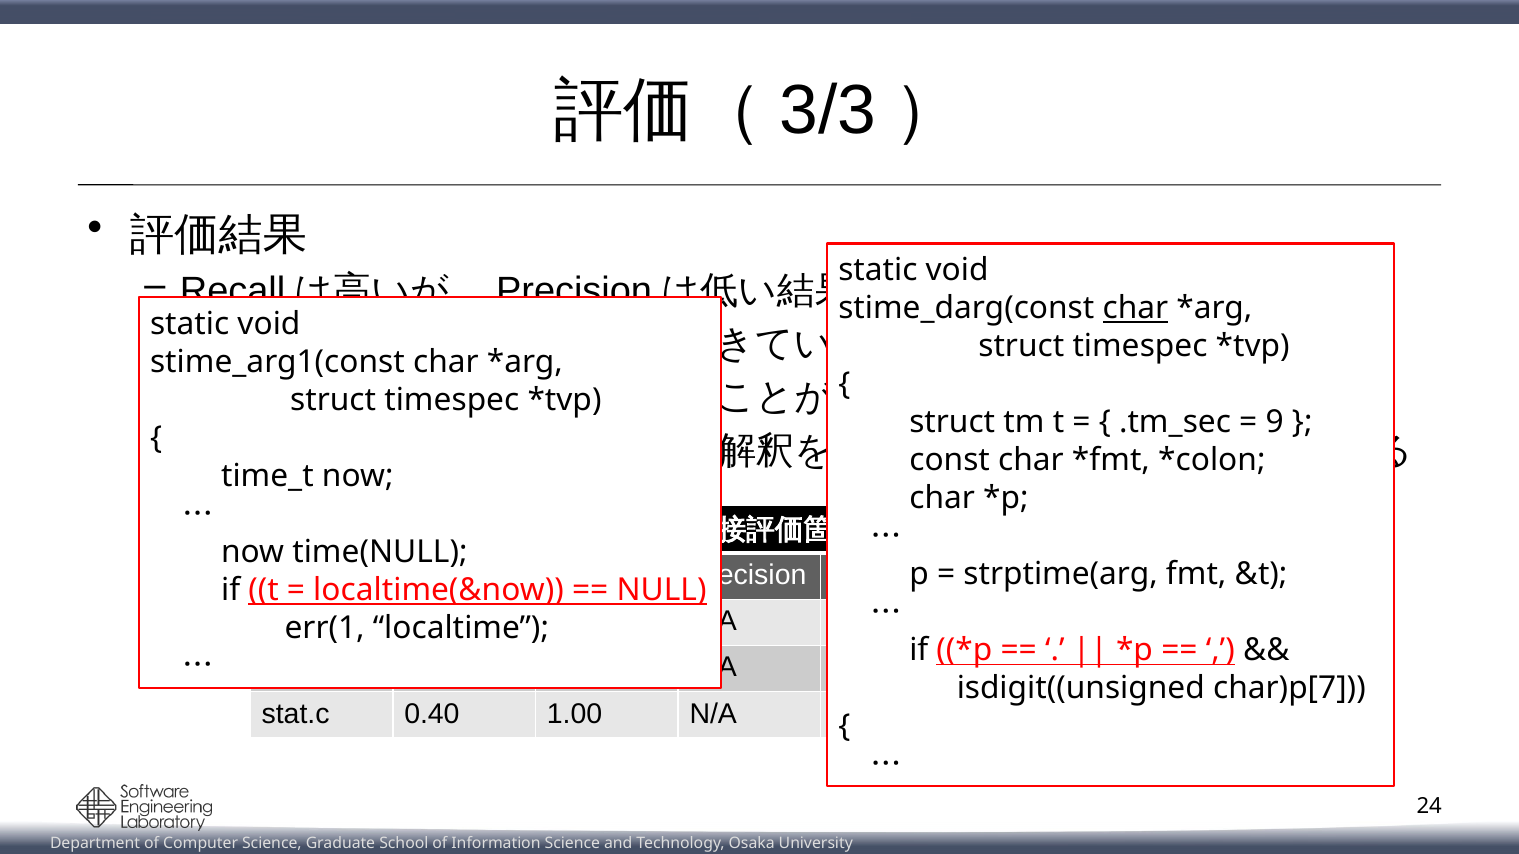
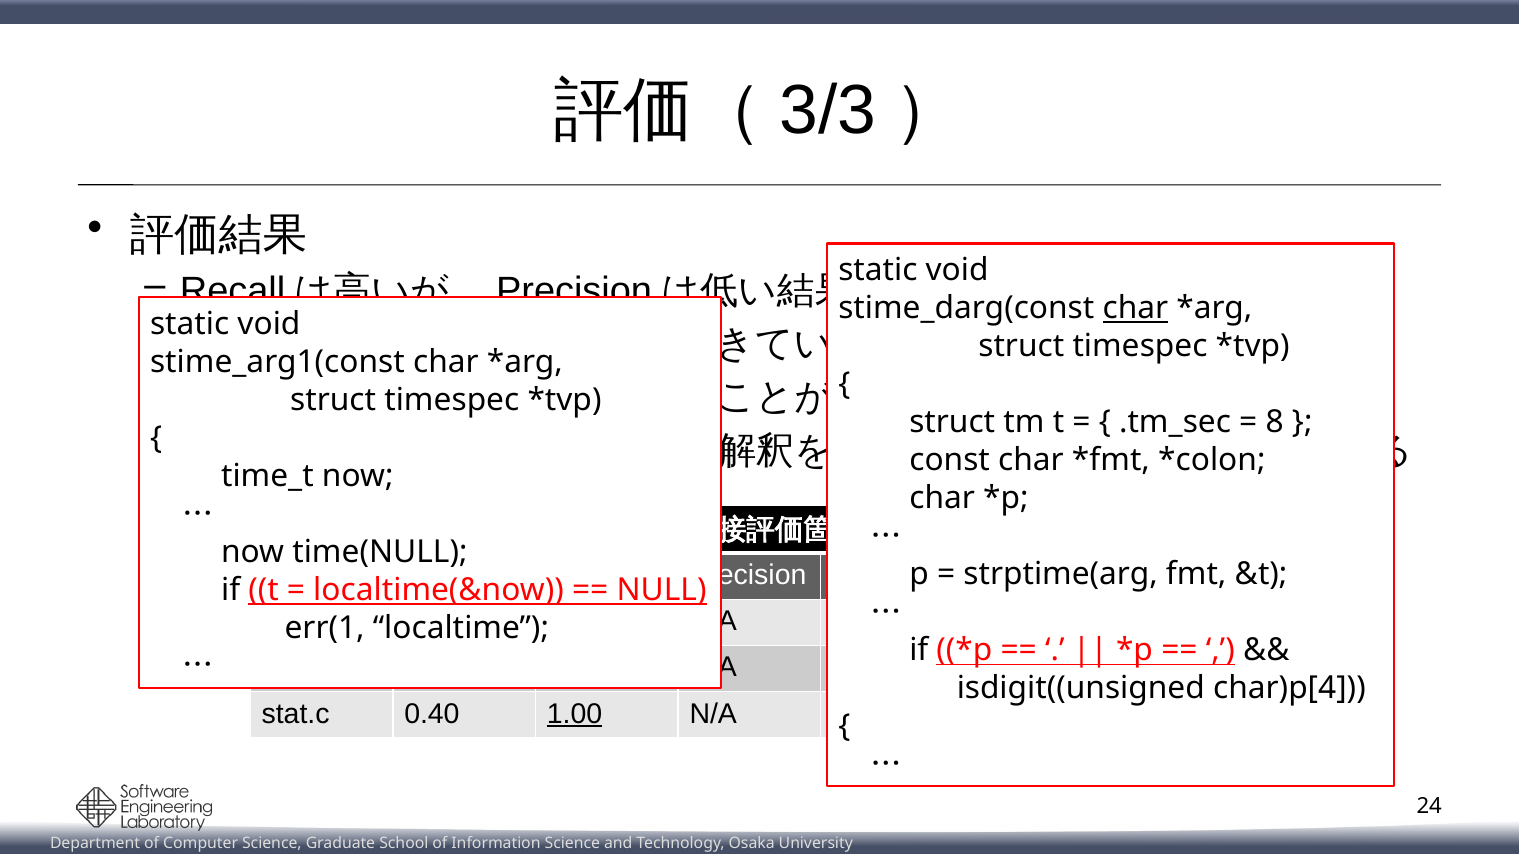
9: 9 -> 8
char)p[7: char)p[7 -> char)p[4
1.00 at (575, 714) underline: none -> present
